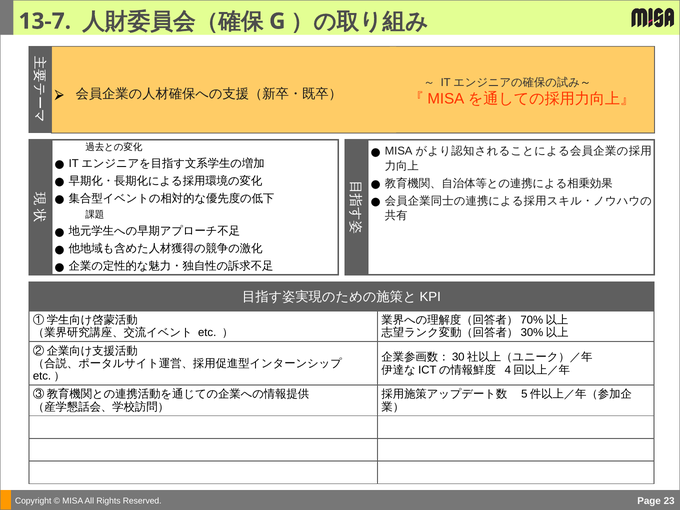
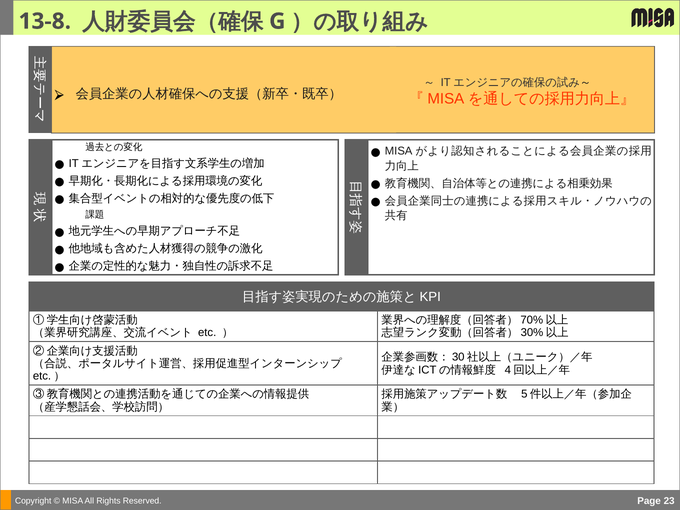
13-7: 13-7 -> 13-8
